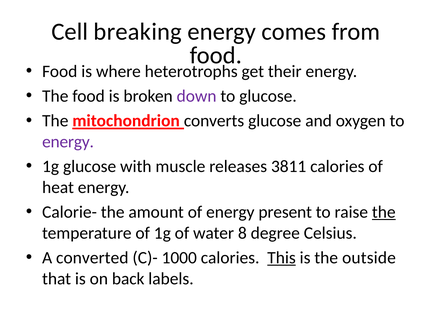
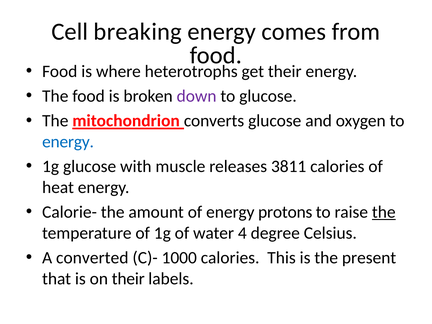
energy at (68, 142) colour: purple -> blue
present: present -> protons
8: 8 -> 4
This underline: present -> none
outside: outside -> present
on back: back -> their
